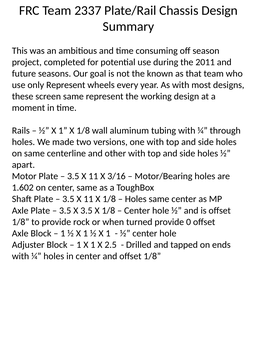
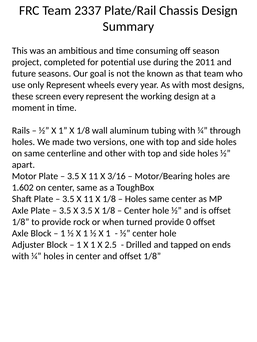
screen same: same -> every
